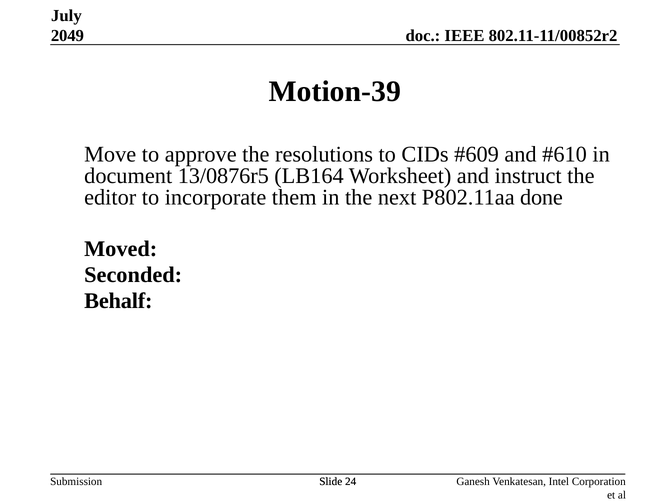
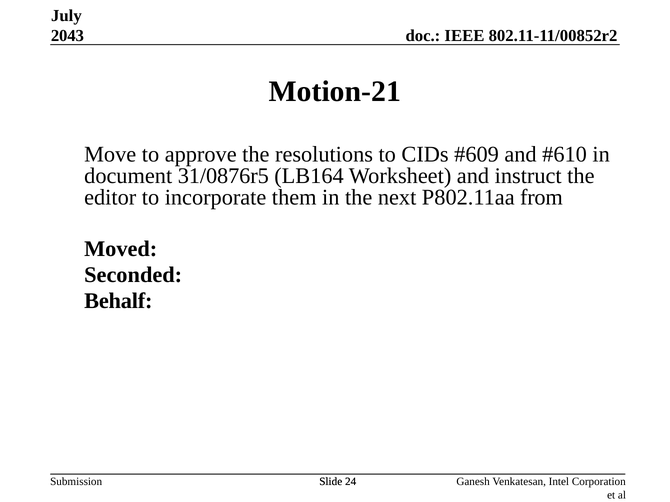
2049: 2049 -> 2043
Motion-39: Motion-39 -> Motion-21
13/0876r5: 13/0876r5 -> 31/0876r5
done: done -> from
